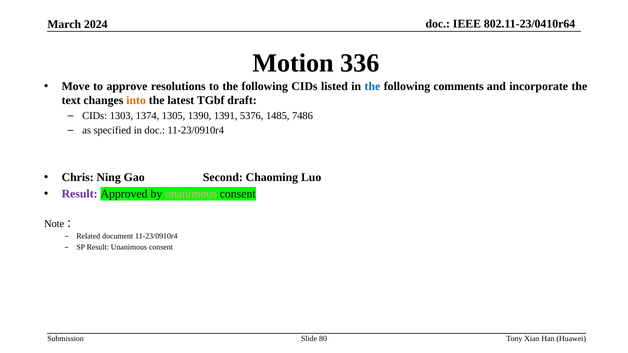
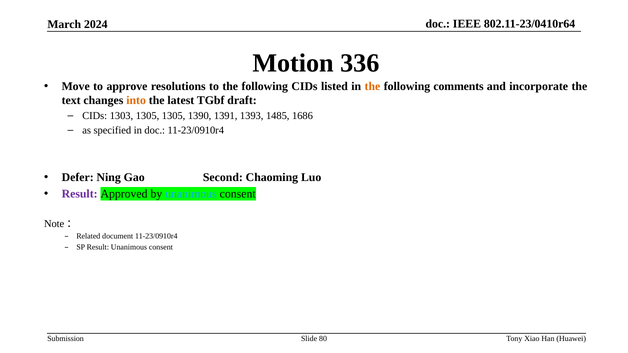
the at (372, 86) colour: blue -> orange
1303 1374: 1374 -> 1305
5376: 5376 -> 1393
7486: 7486 -> 1686
Chris: Chris -> Defer
unanimous at (191, 194) colour: pink -> light blue
